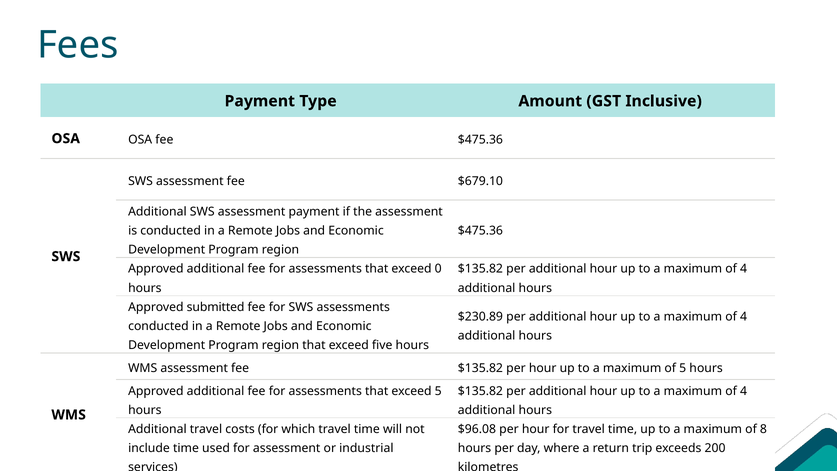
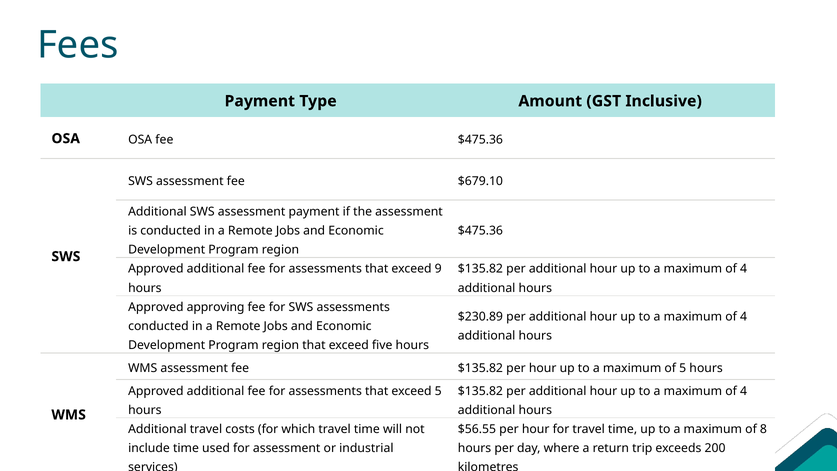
0: 0 -> 9
submitted: submitted -> approving
$96.08: $96.08 -> $56.55
